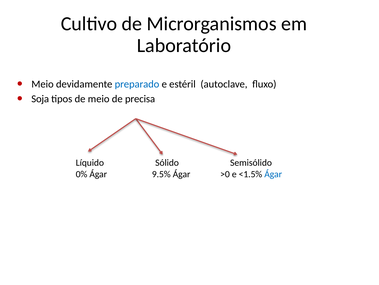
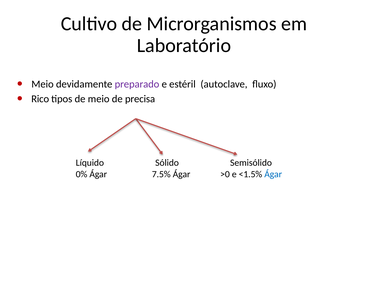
preparado colour: blue -> purple
Soja: Soja -> Rico
9.5%: 9.5% -> 7.5%
